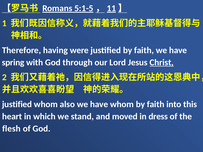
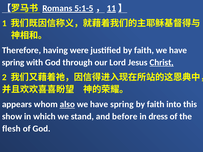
justified at (17, 105): justified -> appears
also underline: none -> present
whom at (122, 105): whom -> spring
heart: heart -> show
moved: moved -> before
